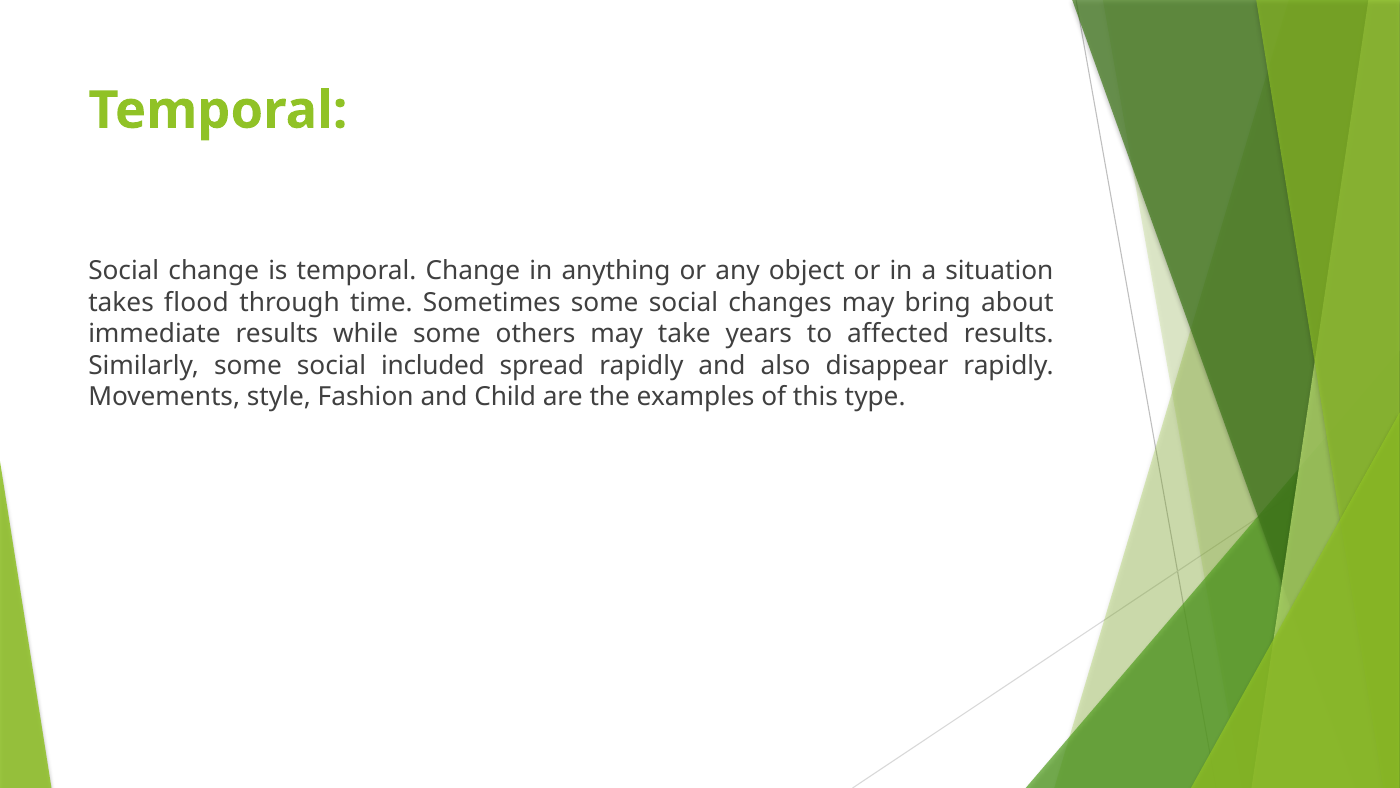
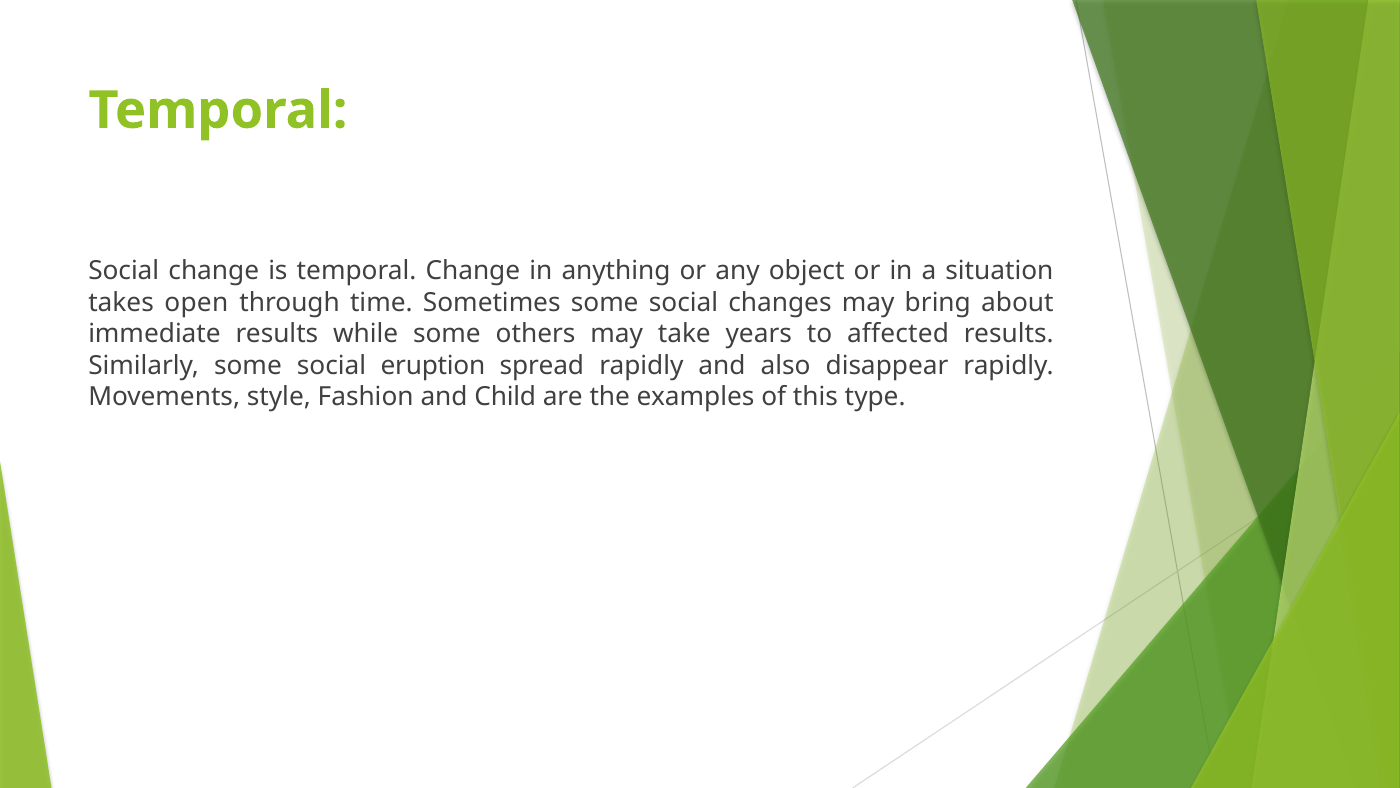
flood: flood -> open
included: included -> eruption
